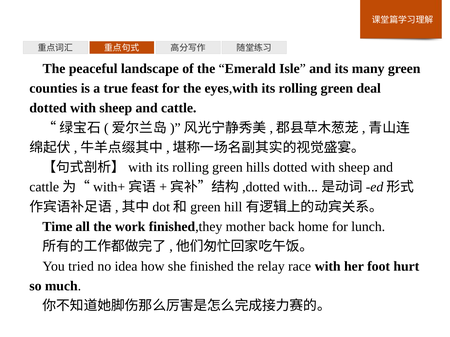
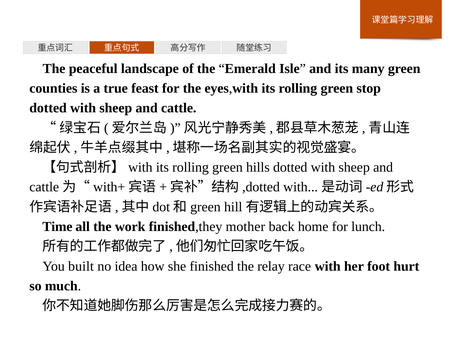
deal: deal -> stop
tried: tried -> built
